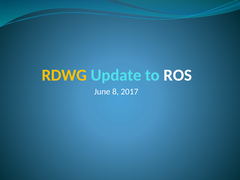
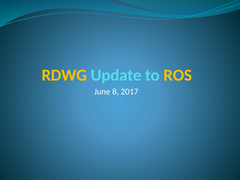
ROS colour: white -> yellow
